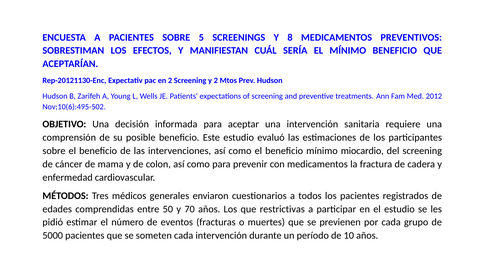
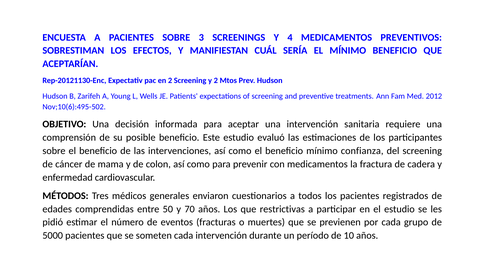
5: 5 -> 3
8: 8 -> 4
miocardio: miocardio -> confianza
